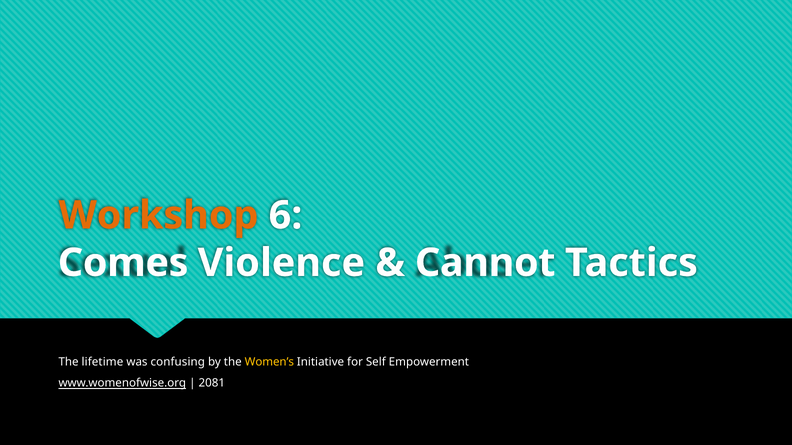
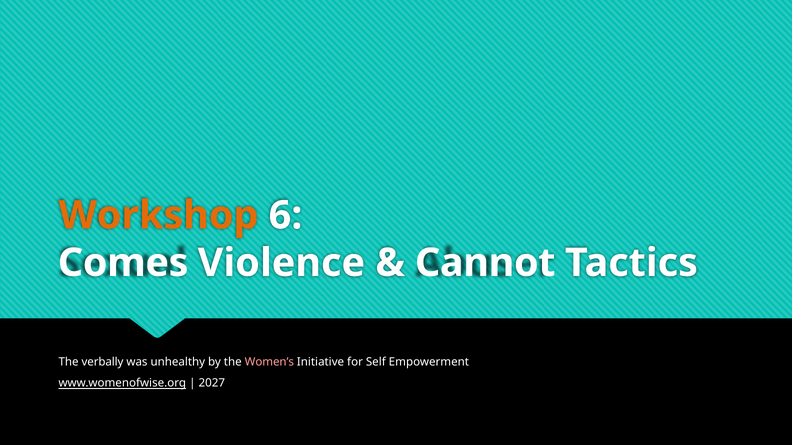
lifetime: lifetime -> verbally
confusing: confusing -> unhealthy
Women’s colour: yellow -> pink
2081: 2081 -> 2027
